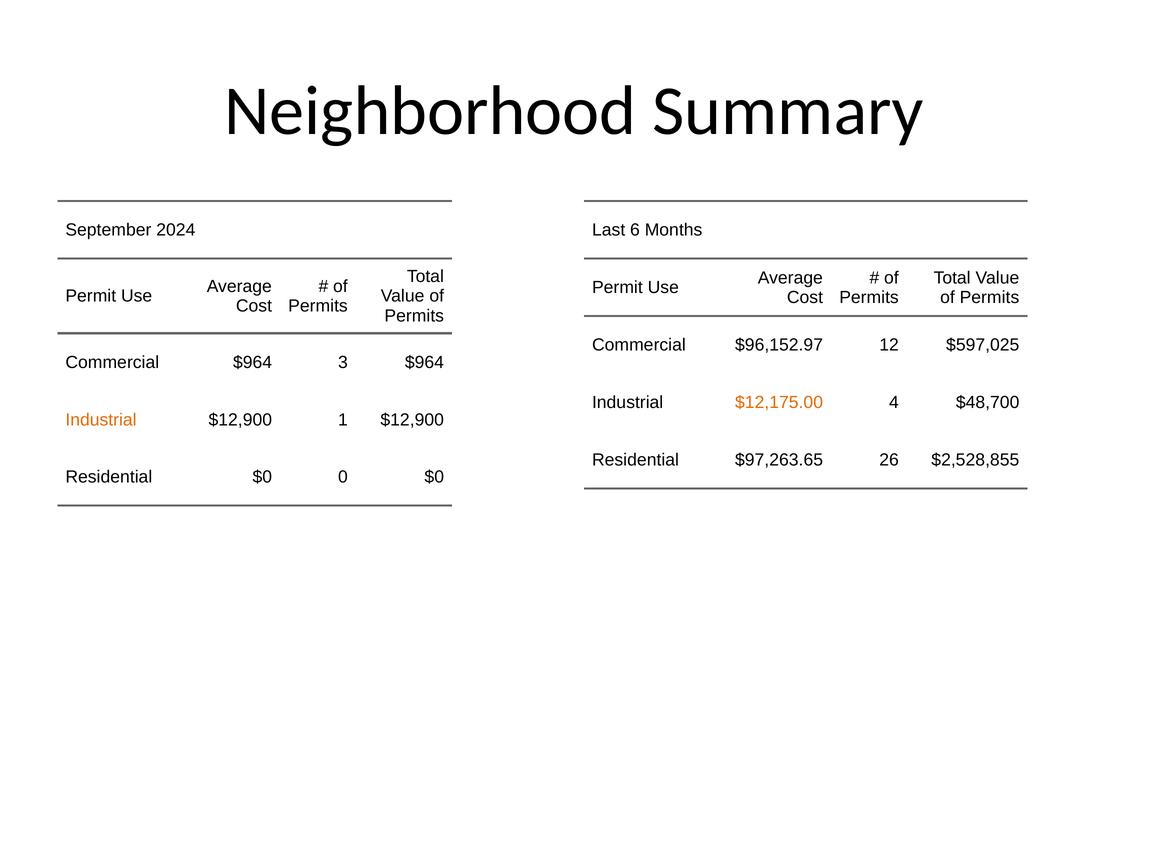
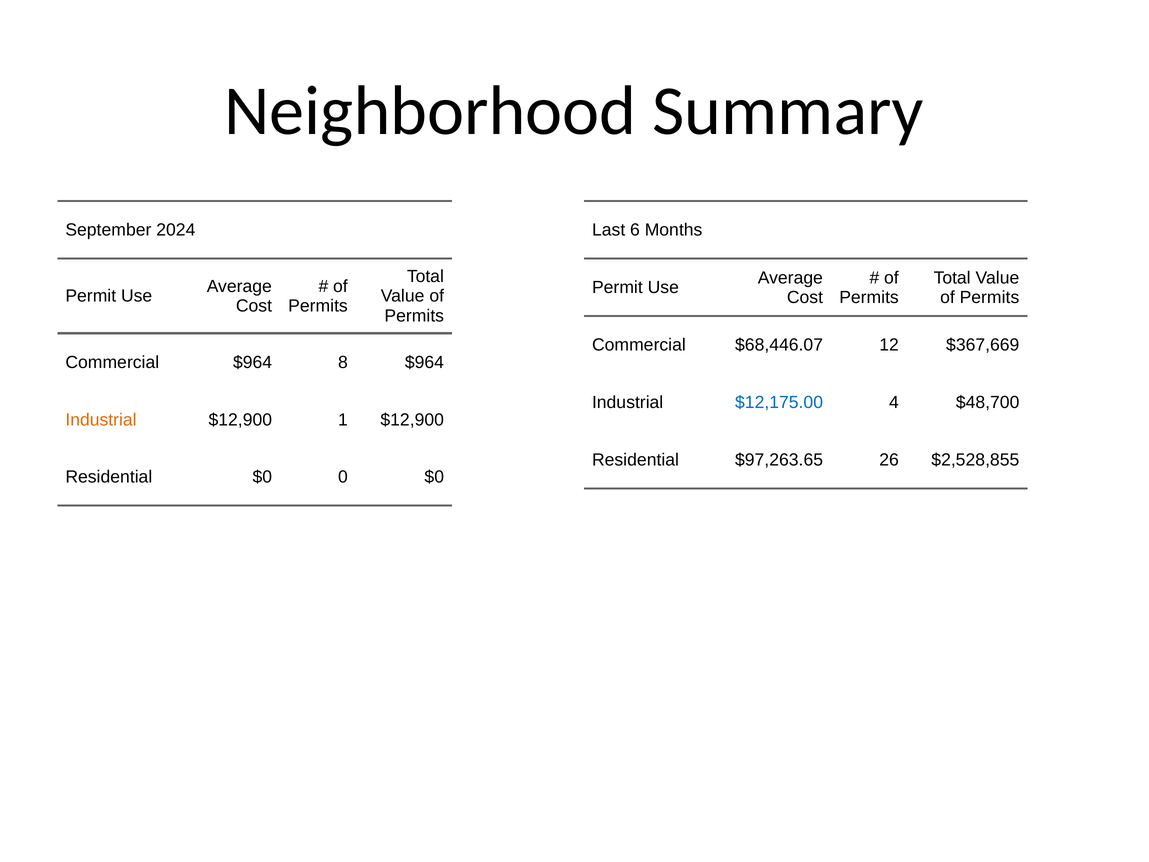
$96,152.97: $96,152.97 -> $68,446.07
$597,025: $597,025 -> $367,669
3: 3 -> 8
$12,175.00 colour: orange -> blue
